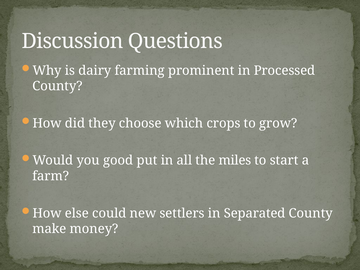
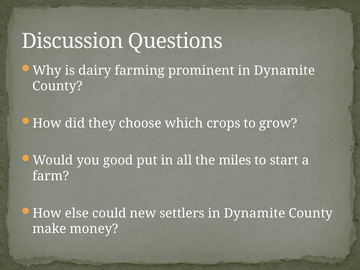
prominent in Processed: Processed -> Dynamite
settlers in Separated: Separated -> Dynamite
